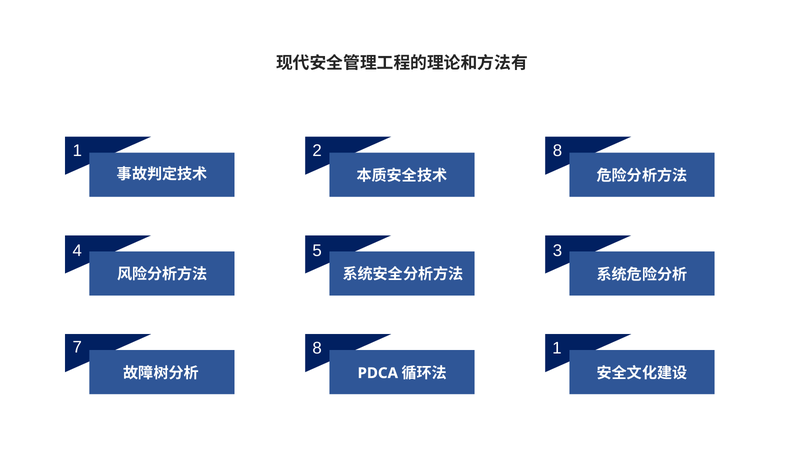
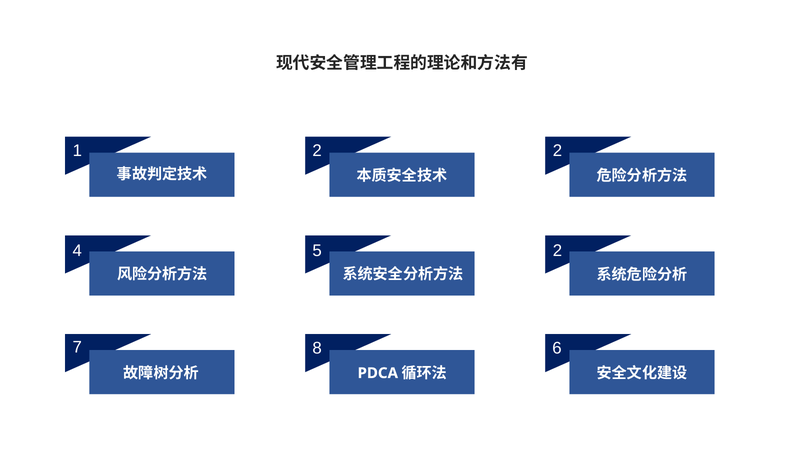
2 8: 8 -> 2
5 3: 3 -> 2
8 1: 1 -> 6
